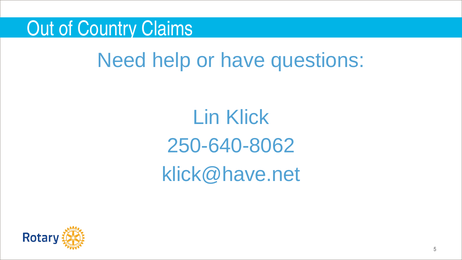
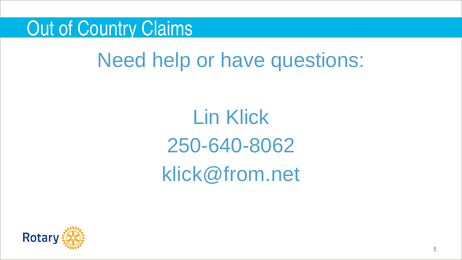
klick@have.net: klick@have.net -> klick@from.net
